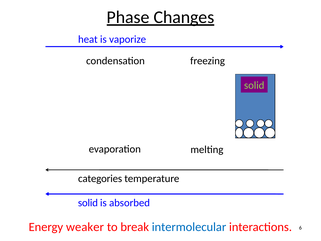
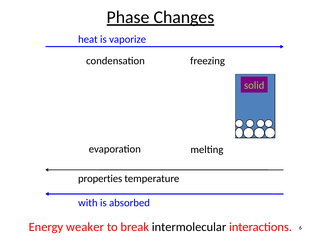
categories: categories -> properties
solid at (88, 203): solid -> with
intermolecular colour: blue -> black
